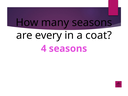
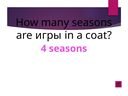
every: every -> игры
